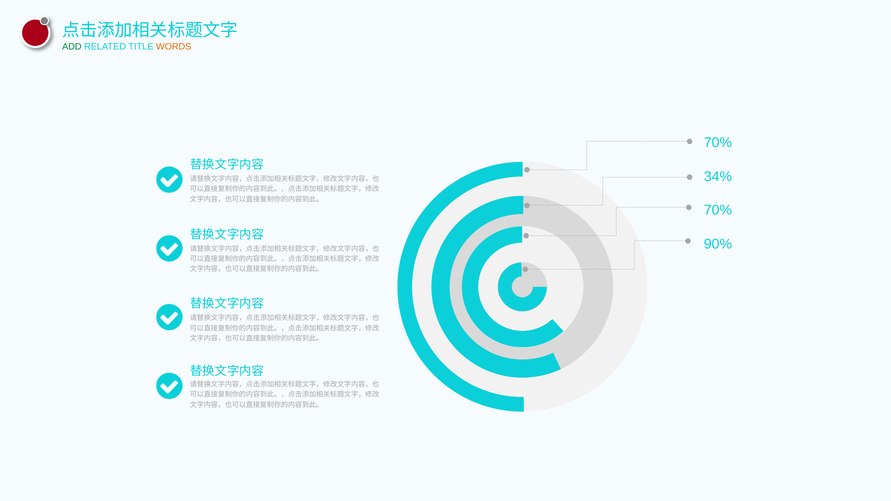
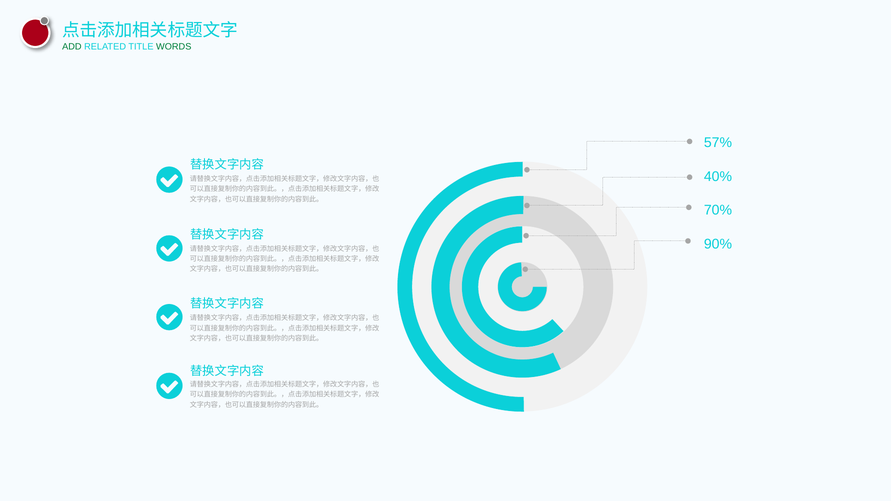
WORDS colour: orange -> green
70% at (718, 143): 70% -> 57%
34%: 34% -> 40%
